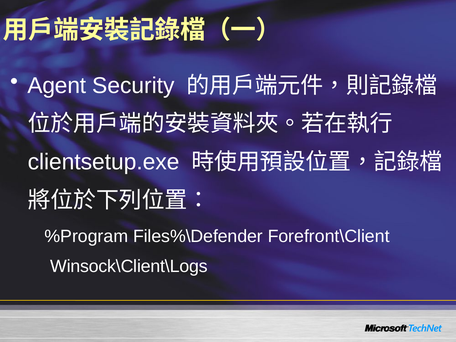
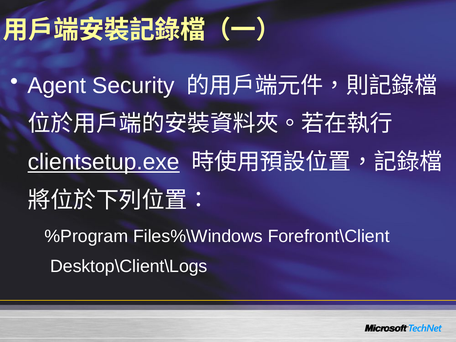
clientsetup.exe underline: none -> present
Files%\Defender: Files%\Defender -> Files%\Windows
Winsock\Client\Logs: Winsock\Client\Logs -> Desktop\Client\Logs
